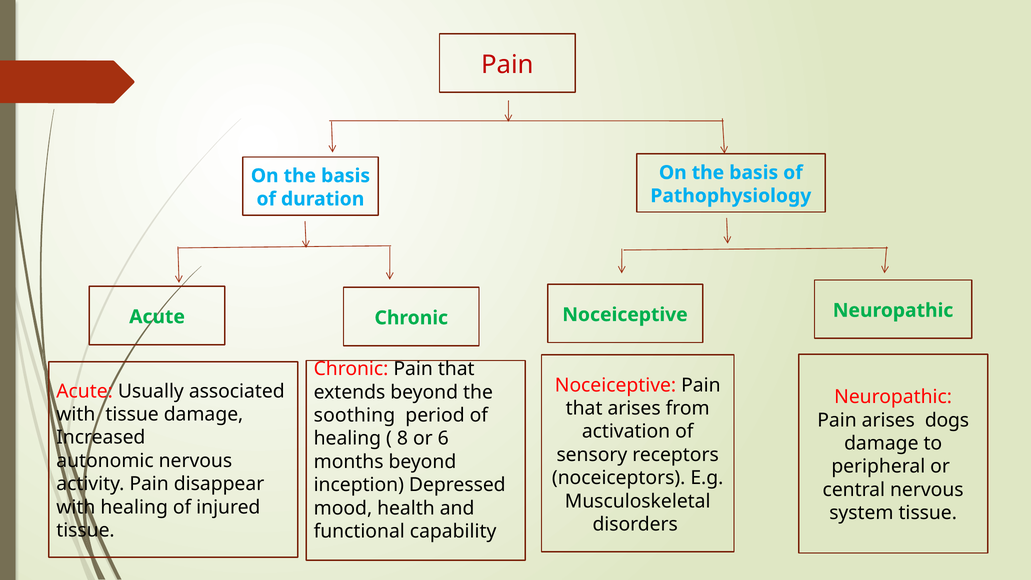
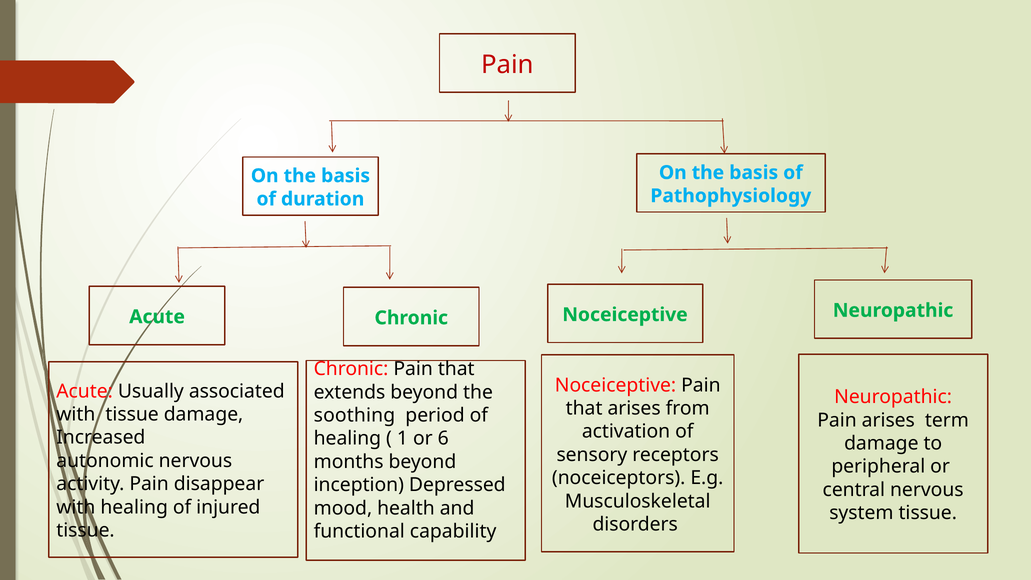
dogs: dogs -> term
8: 8 -> 1
